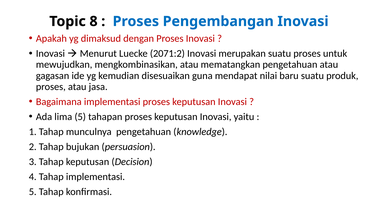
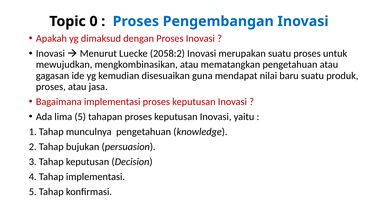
8: 8 -> 0
2071:2: 2071:2 -> 2058:2
